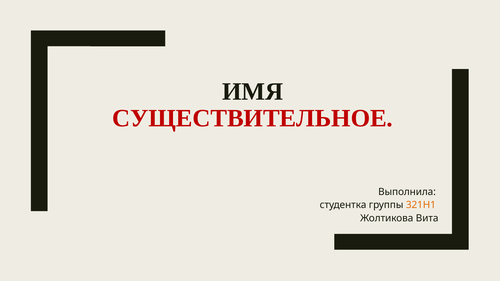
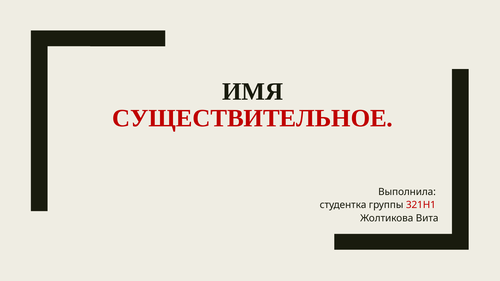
321Н1 colour: orange -> red
